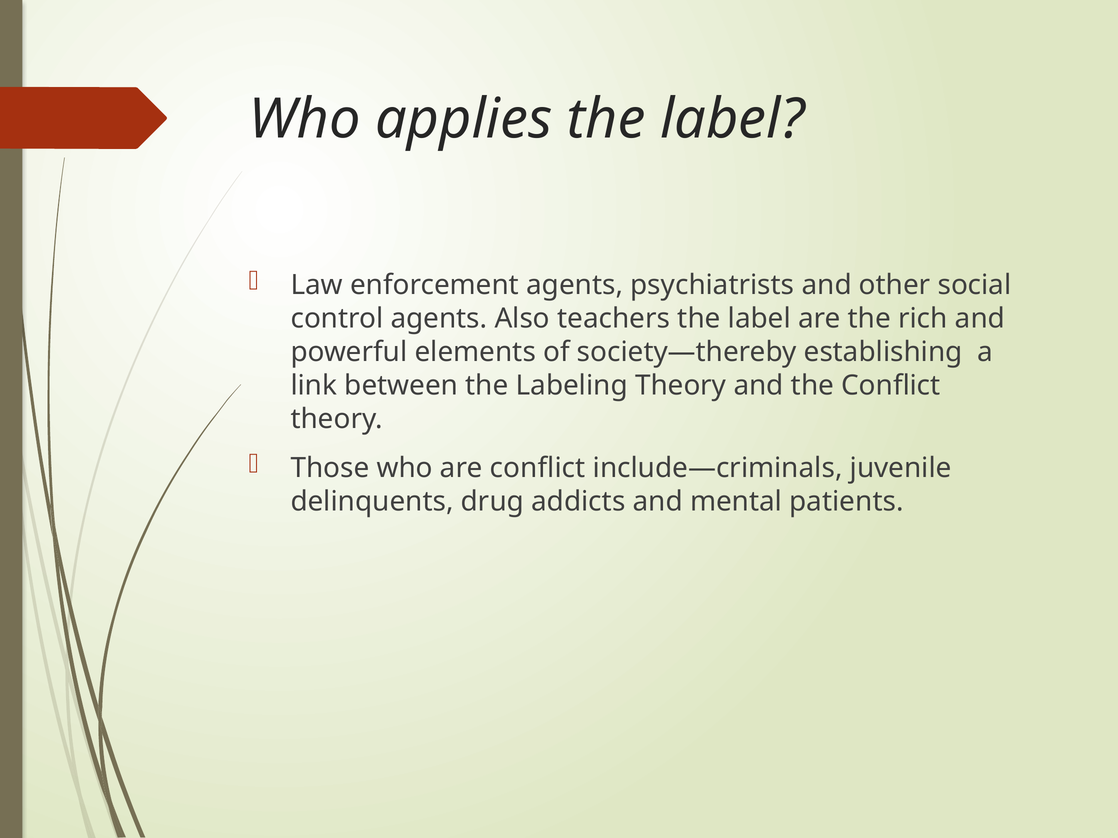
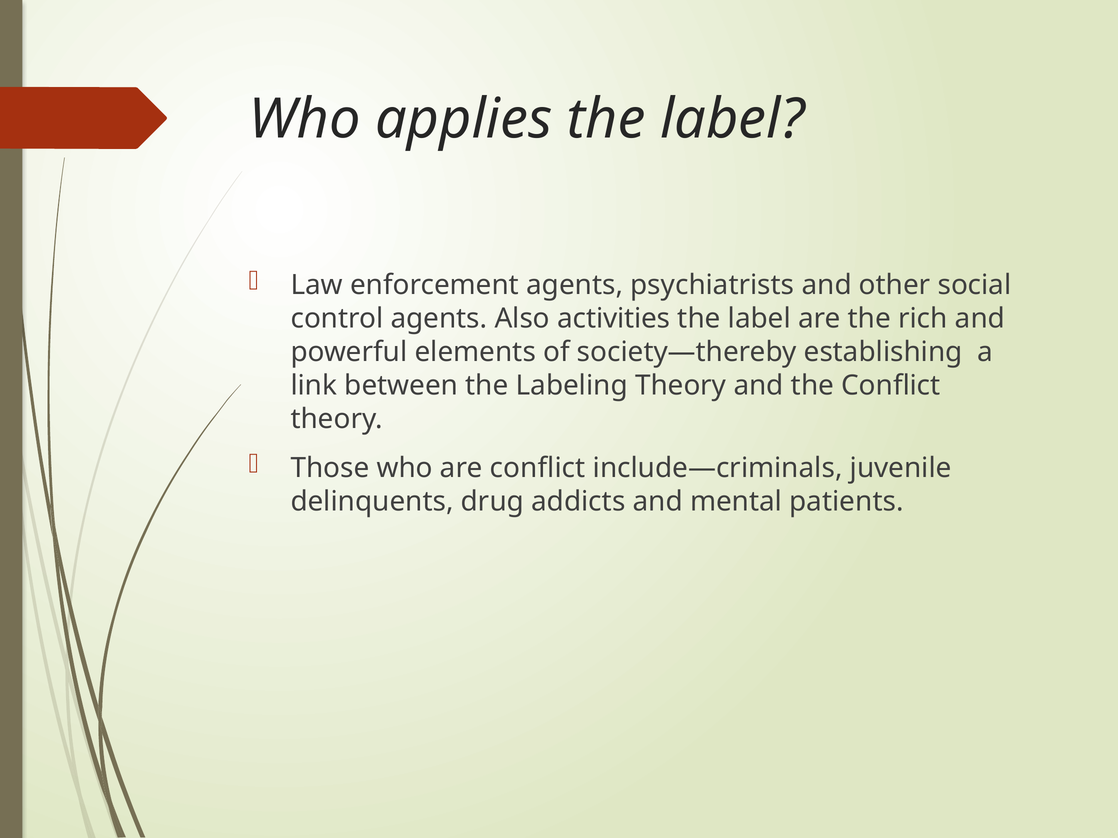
teachers: teachers -> activities
